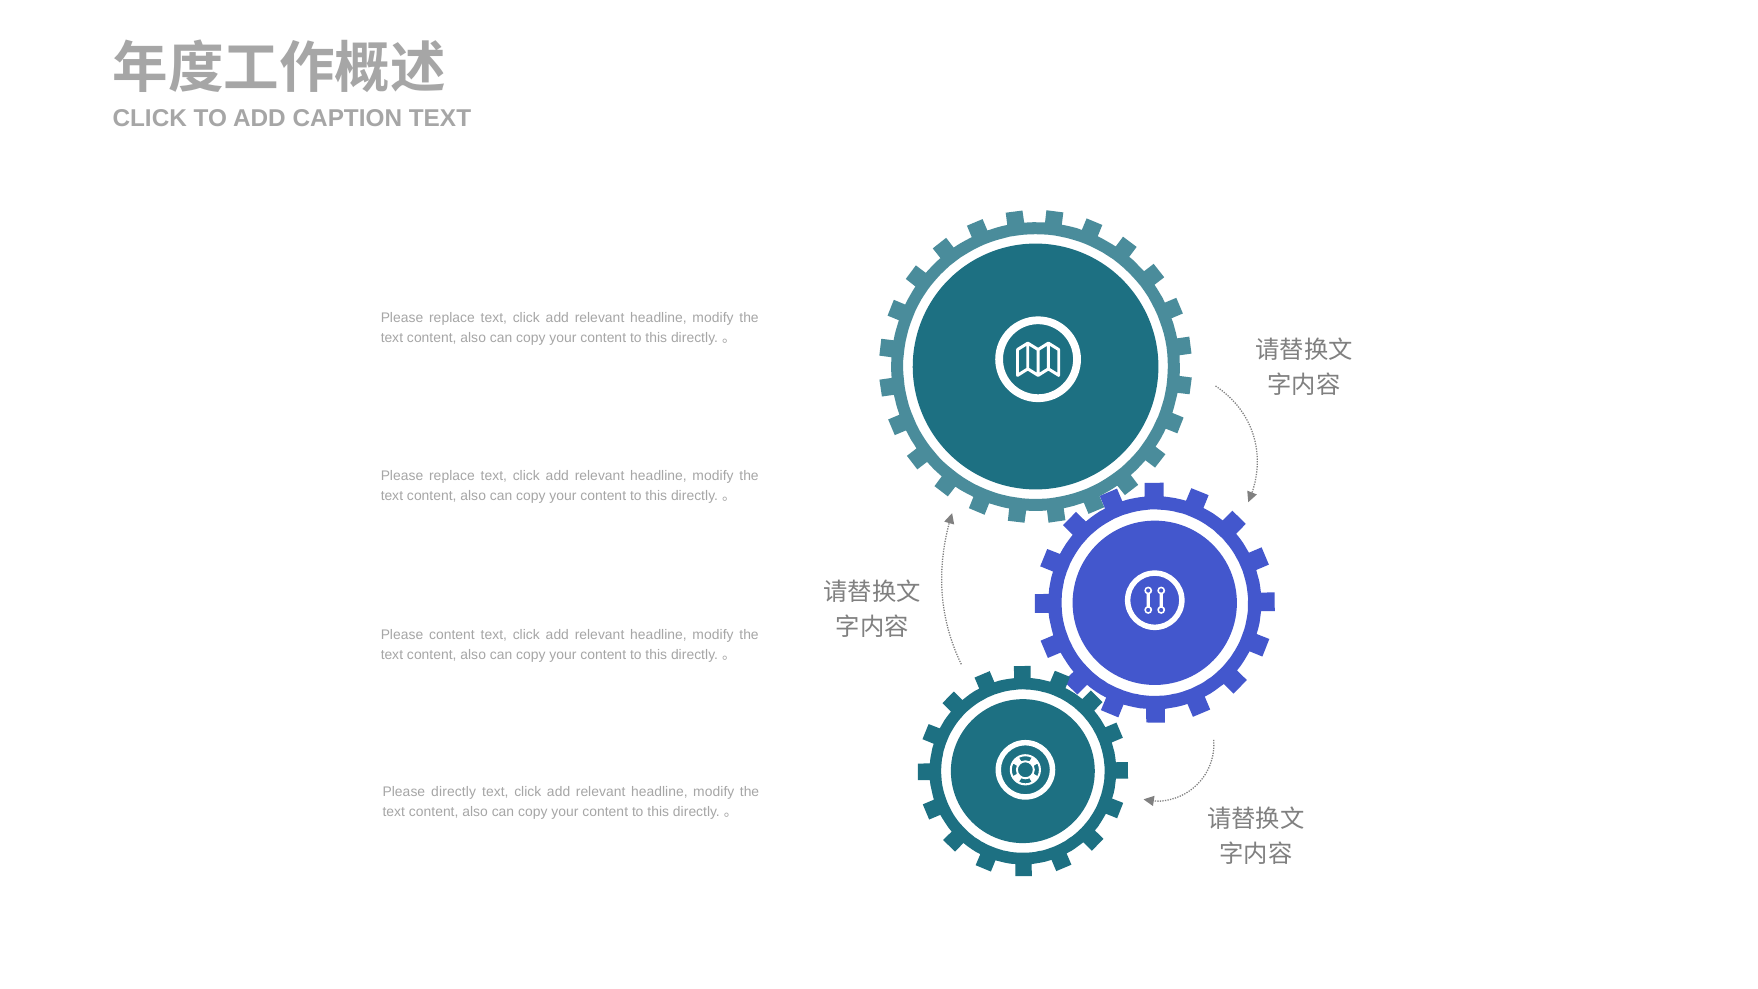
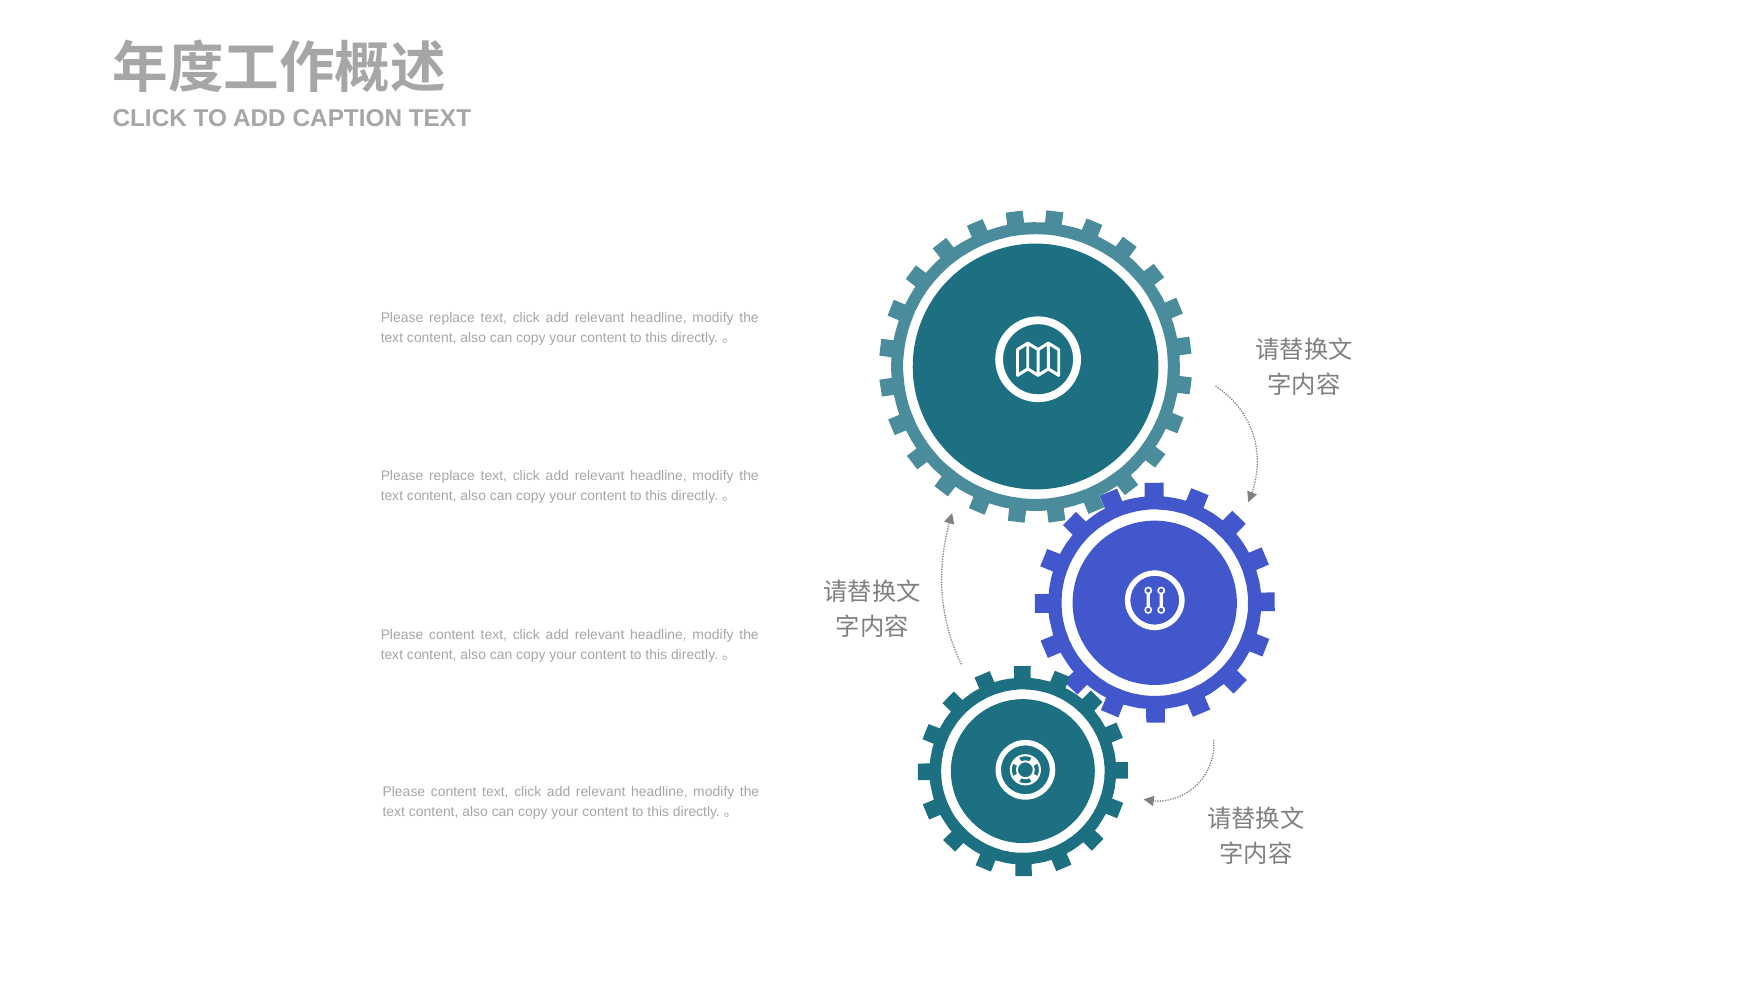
directly at (454, 792): directly -> content
